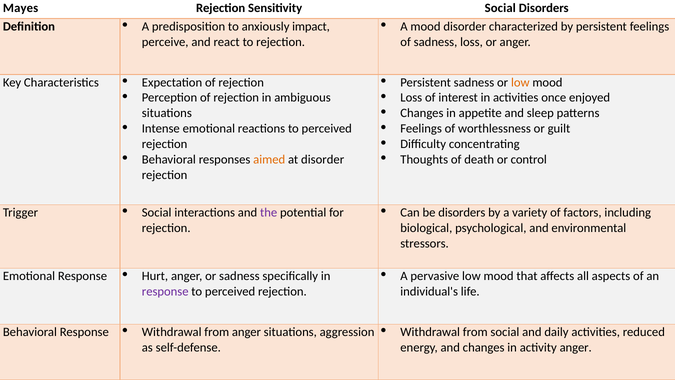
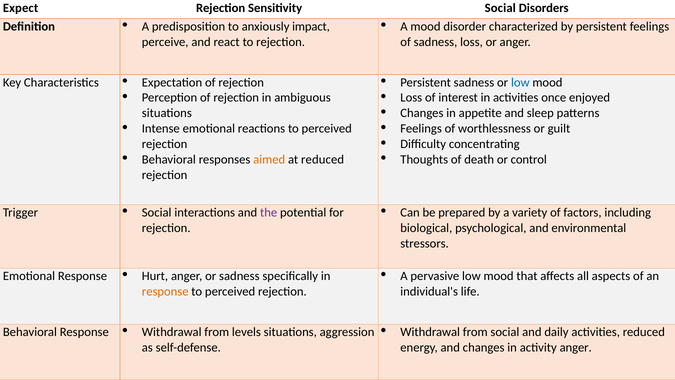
Mayes: Mayes -> Expect
low at (520, 82) colour: orange -> blue
at disorder: disorder -> reduced
be disorders: disorders -> prepared
response at (165, 291) colour: purple -> orange
from anger: anger -> levels
